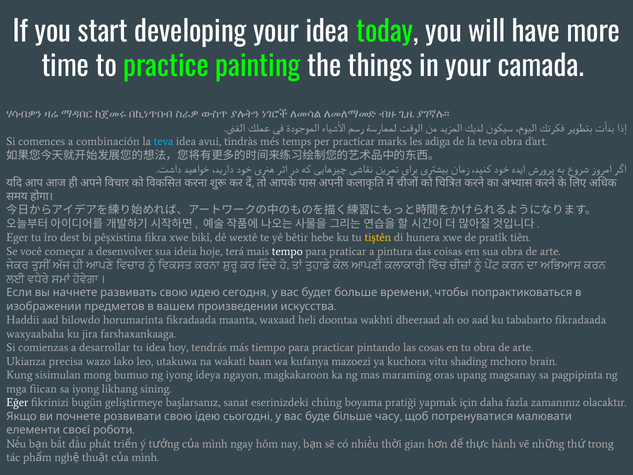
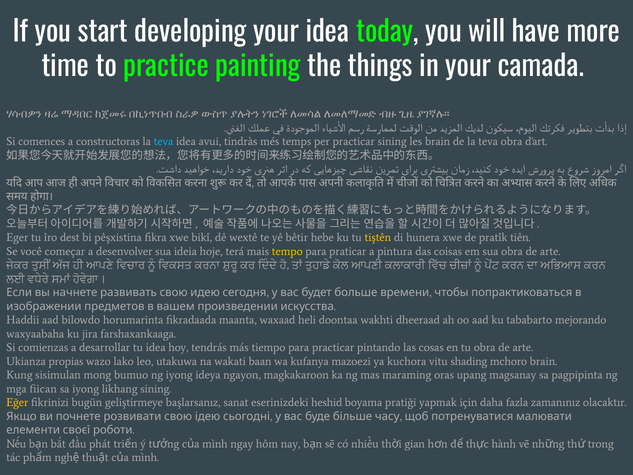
combinación: combinación -> constructoras
practicar marks: marks -> sining
les adiga: adiga -> brain
tempo colour: white -> yellow
tababarto fikradaada: fikradaada -> mejorando
precisa: precisa -> propias
Eğer colour: white -> yellow
chúng: chúng -> heshid
